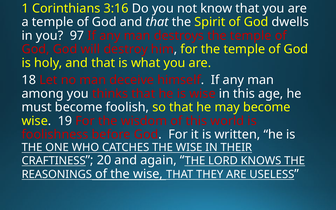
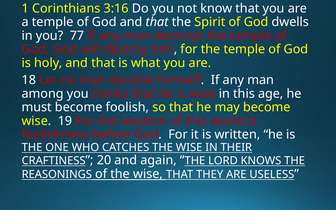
97: 97 -> 77
